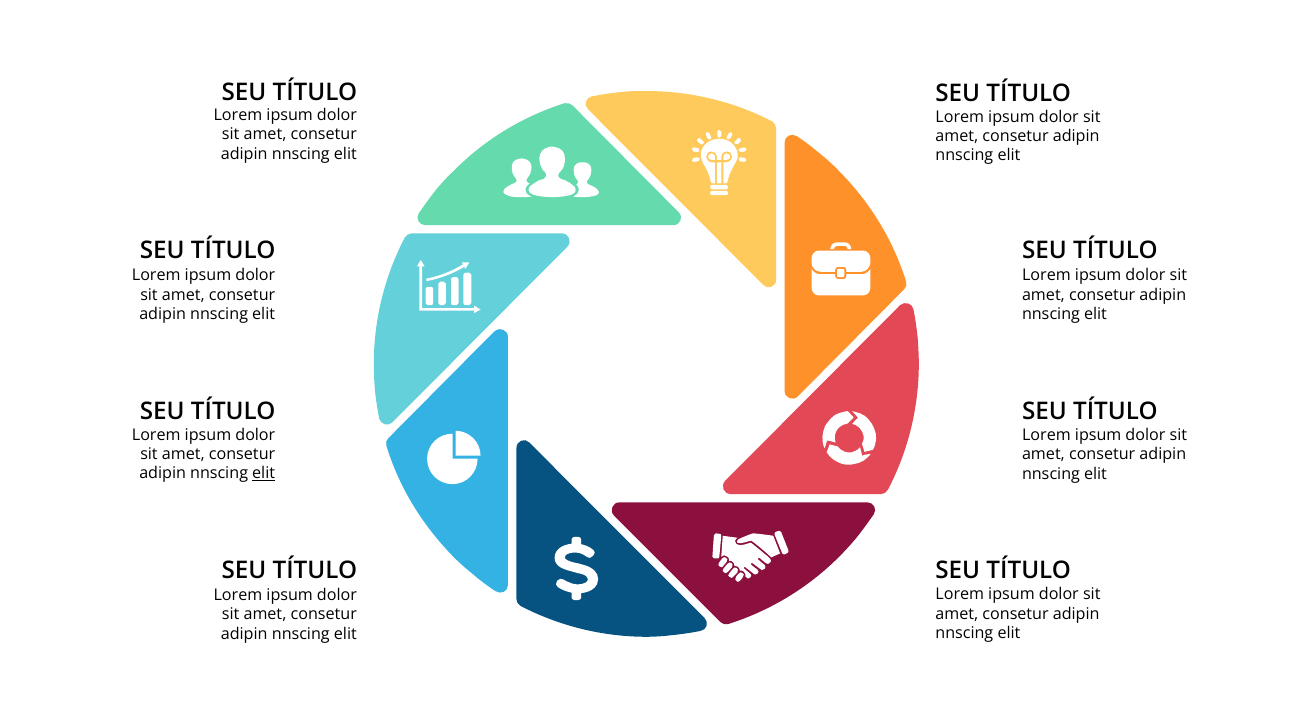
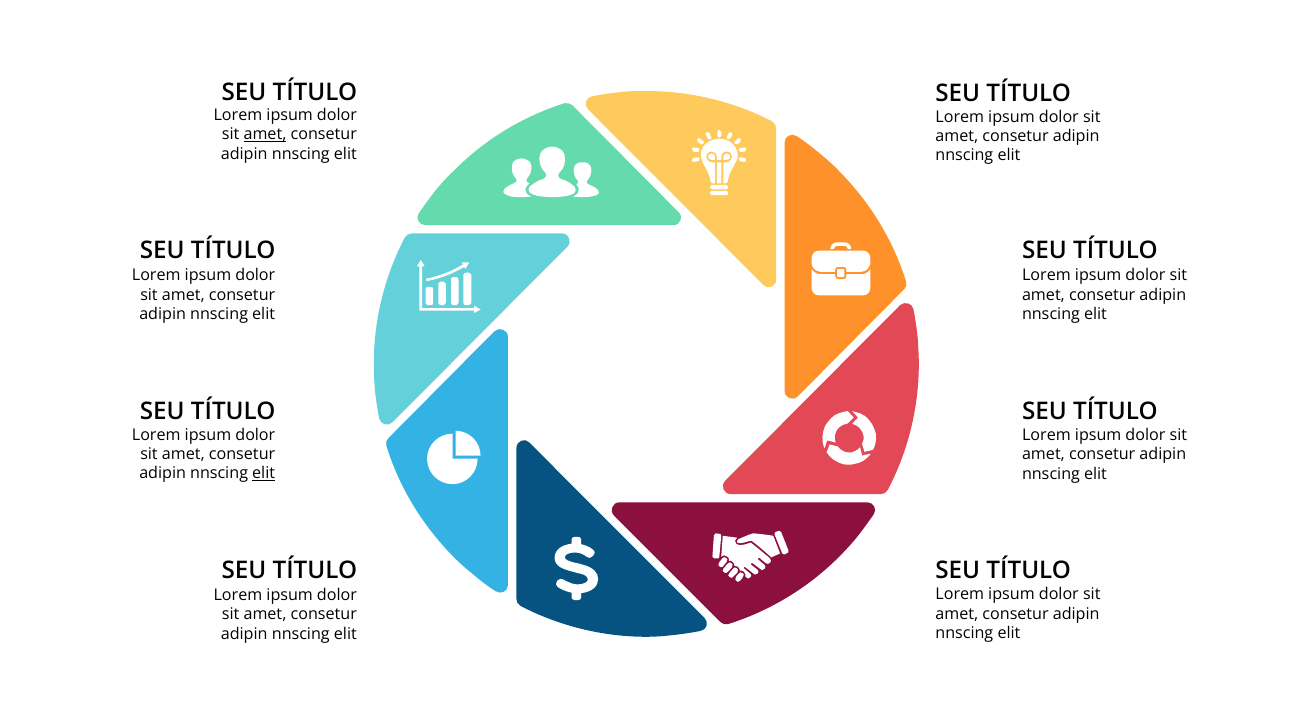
amet at (265, 134) underline: none -> present
